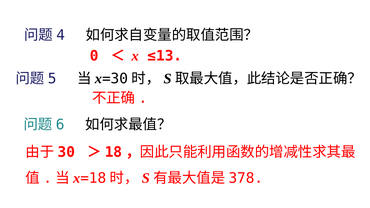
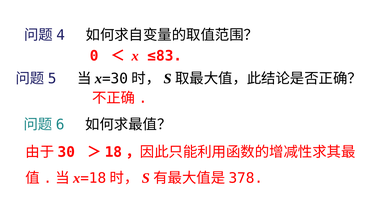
≤13: ≤13 -> ≤83
